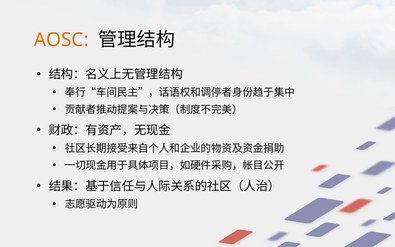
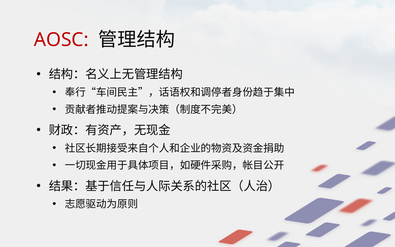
AOSC colour: orange -> red
